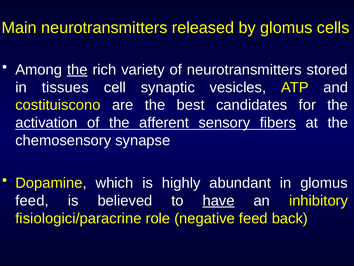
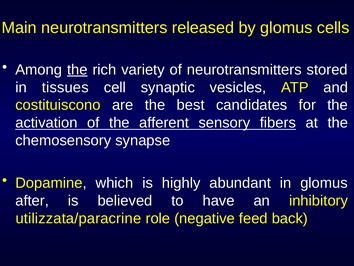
feed at (32, 200): feed -> after
have underline: present -> none
fisiologici/paracrine: fisiologici/paracrine -> utilizzata/paracrine
